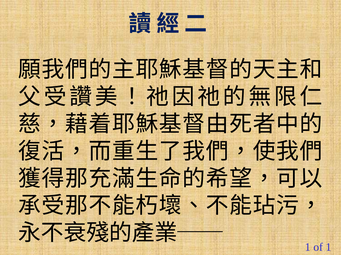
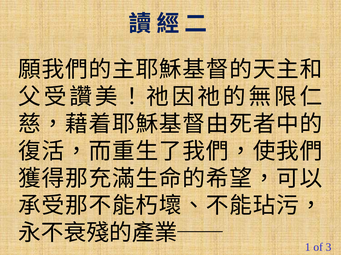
of 1: 1 -> 3
